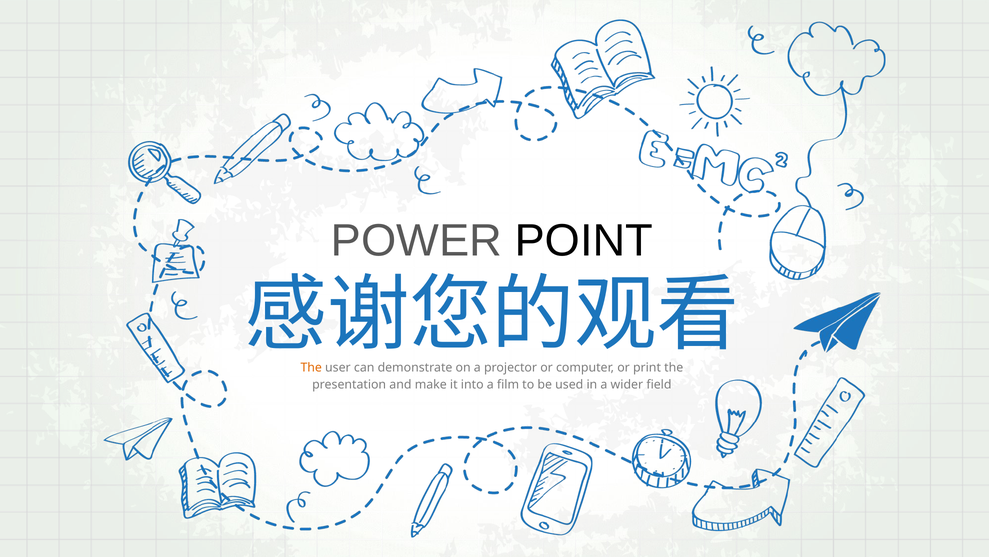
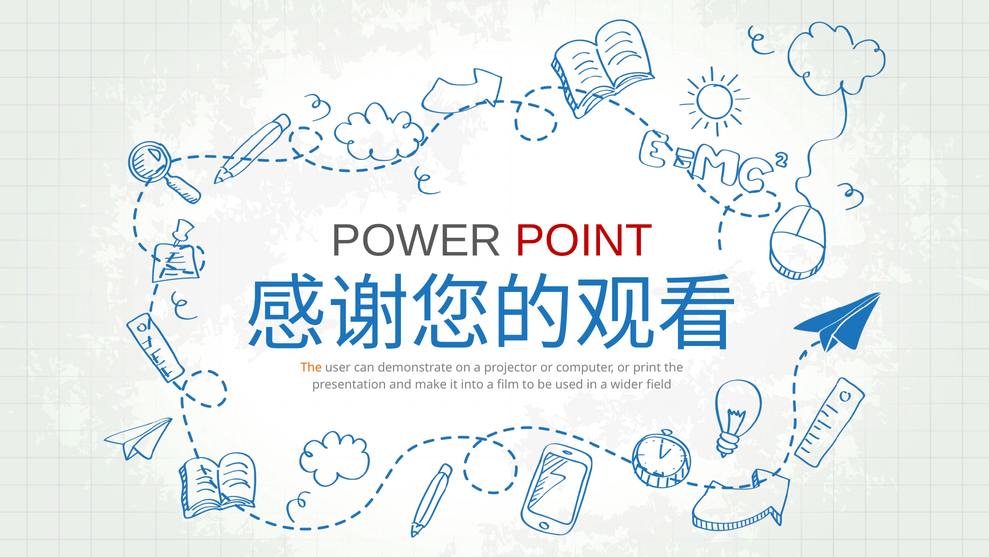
POINT colour: black -> red
